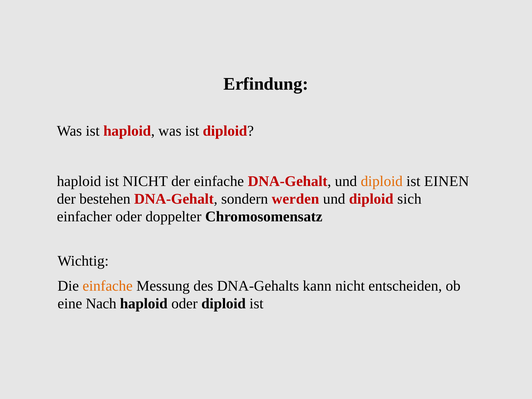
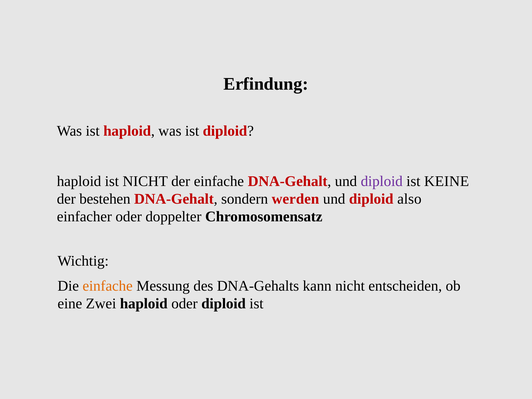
diploid at (382, 181) colour: orange -> purple
EINEN: EINEN -> KEINE
sich: sich -> also
Nach: Nach -> Zwei
